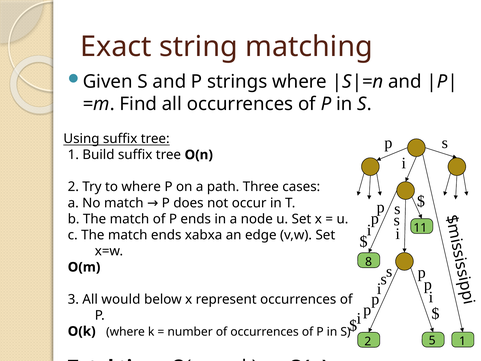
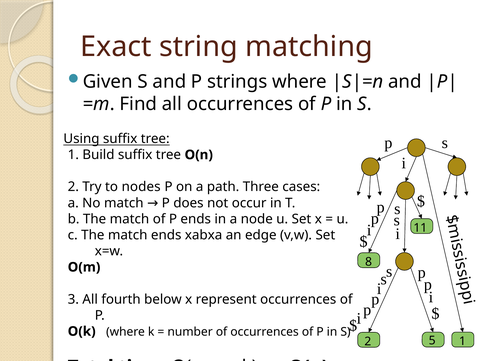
to where: where -> nodes
would: would -> fourth
